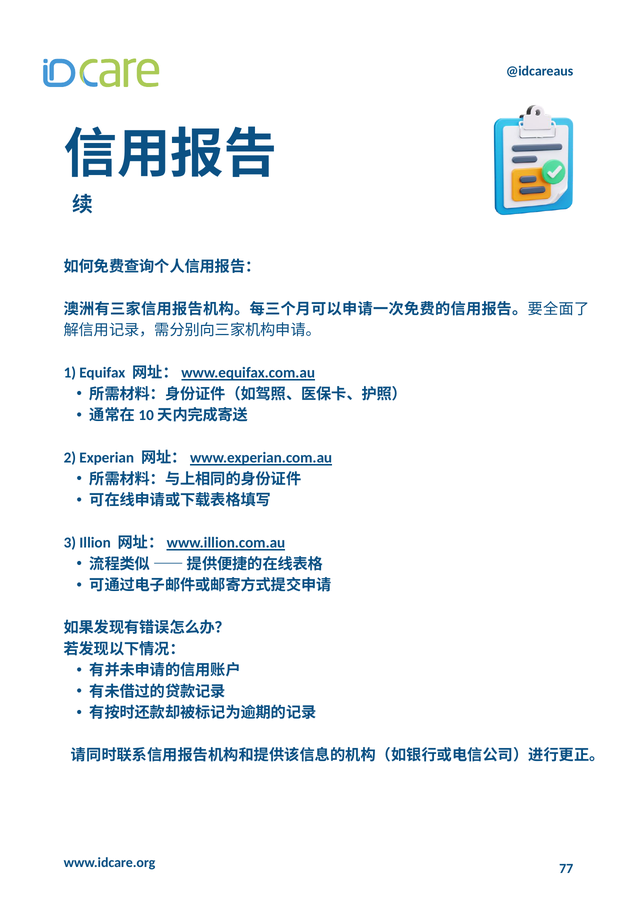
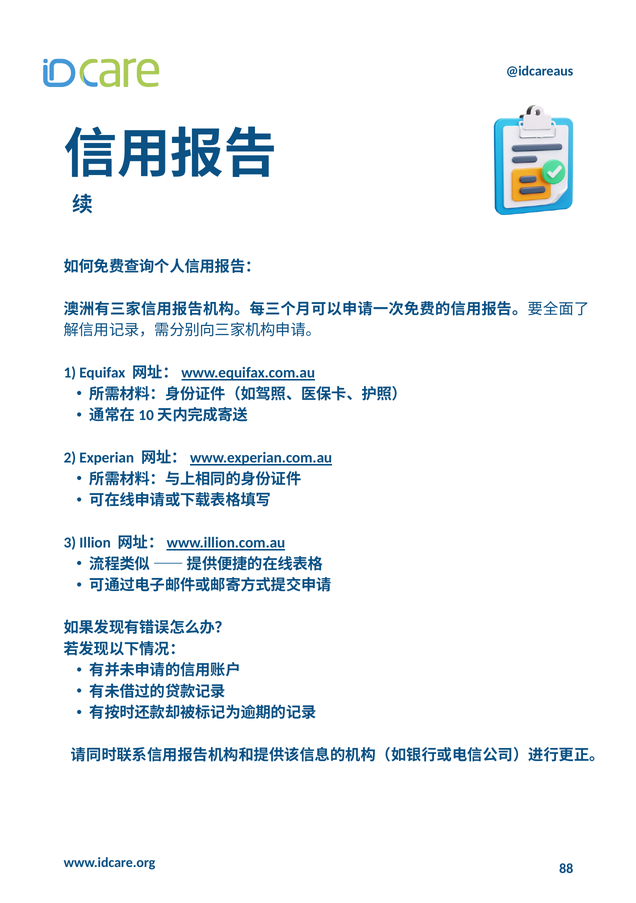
77: 77 -> 88
